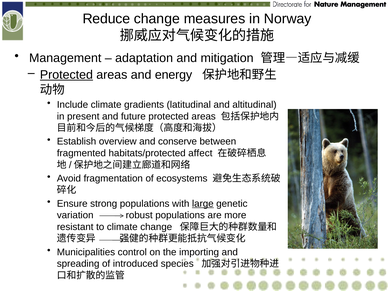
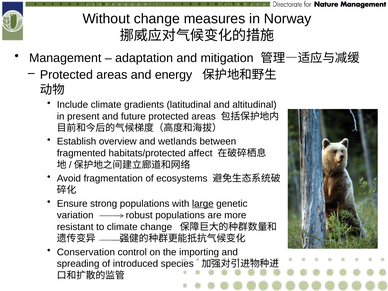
Reduce: Reduce -> Without
Protected at (66, 75) underline: present -> none
conserve: conserve -> wetlands
Municipalities: Municipalities -> Conservation
